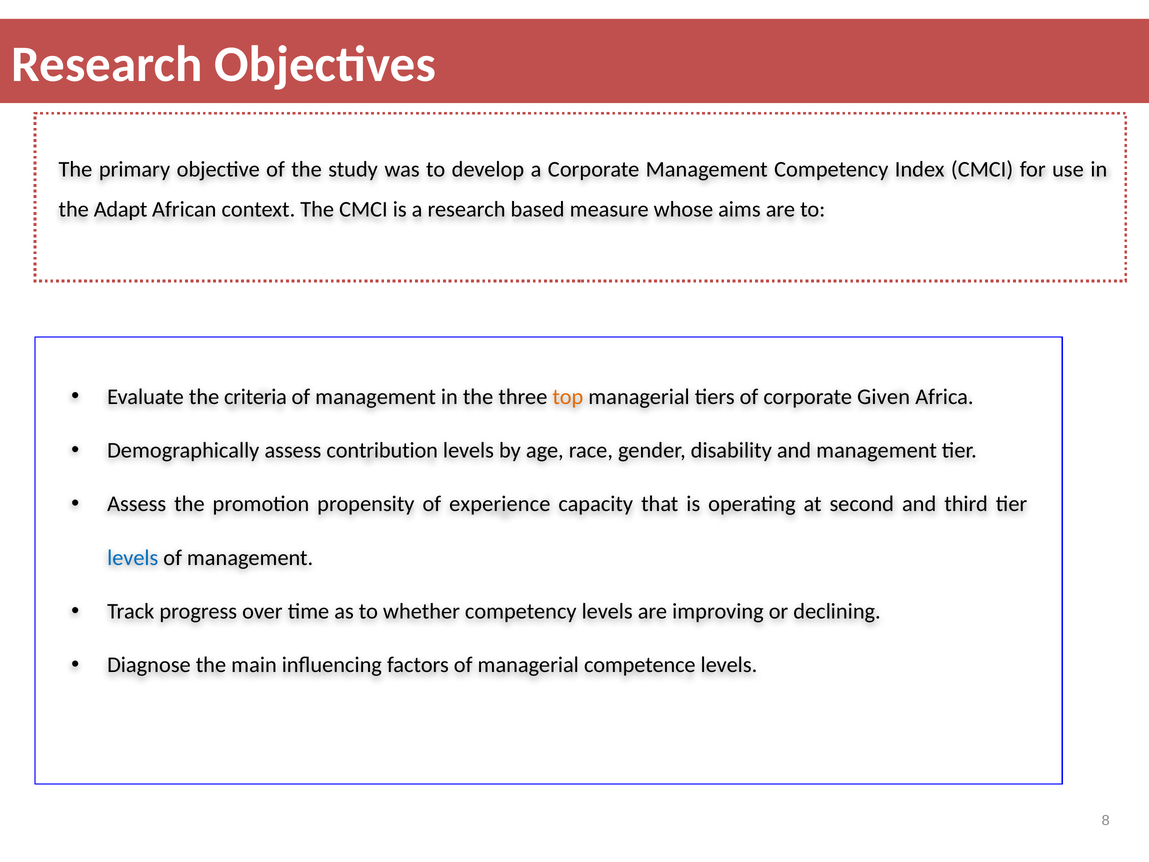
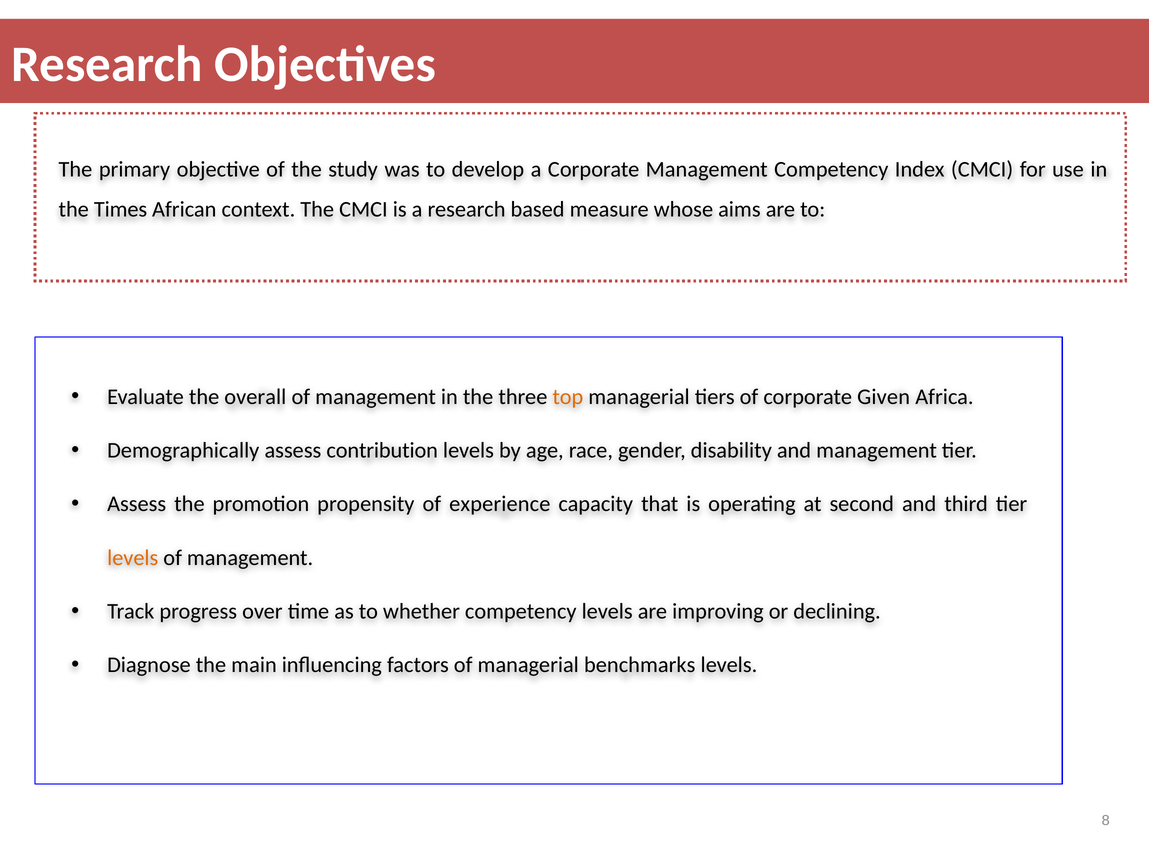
Adapt: Adapt -> Times
criteria: criteria -> overall
levels at (133, 557) colour: blue -> orange
competence: competence -> benchmarks
